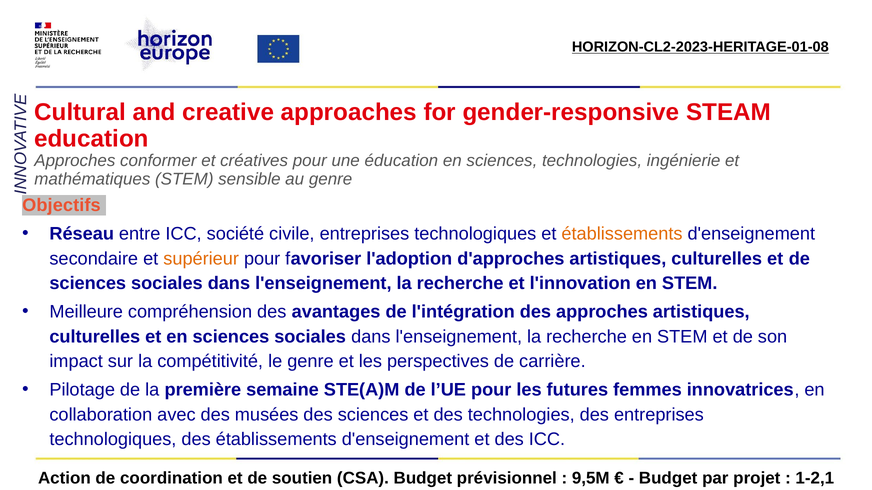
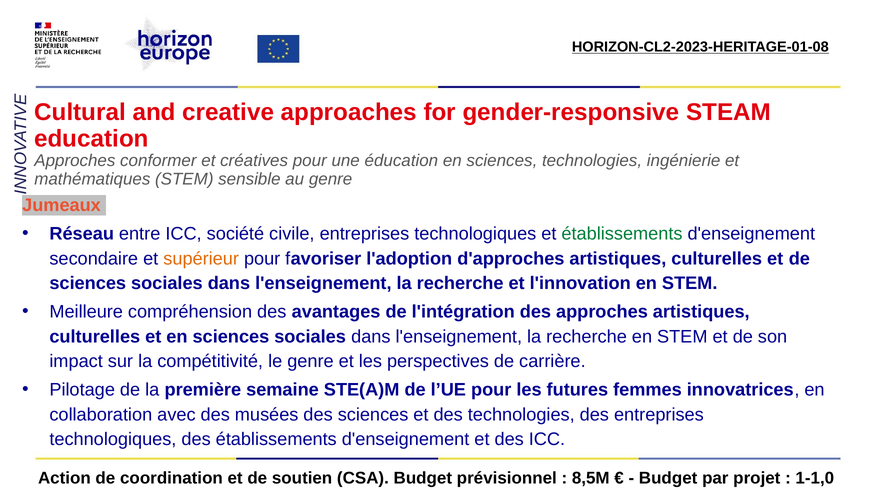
Objectifs: Objectifs -> Jumeaux
établissements at (622, 234) colour: orange -> green
9,5M: 9,5M -> 8,5M
1-2,1: 1-2,1 -> 1-1,0
